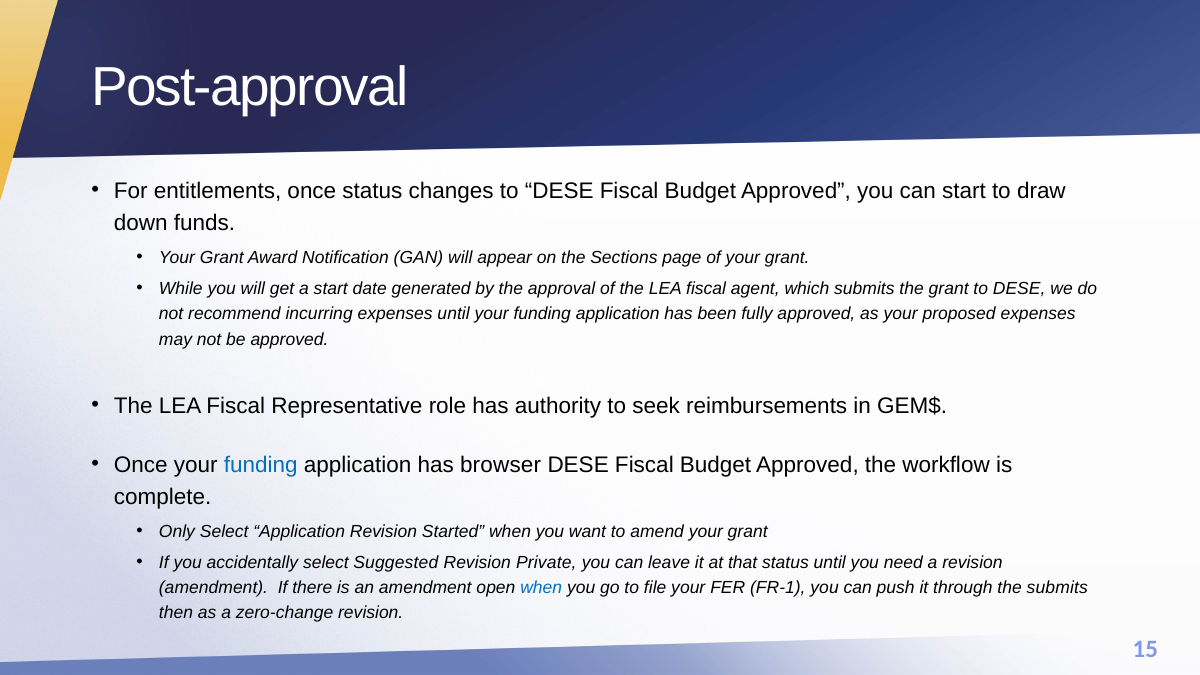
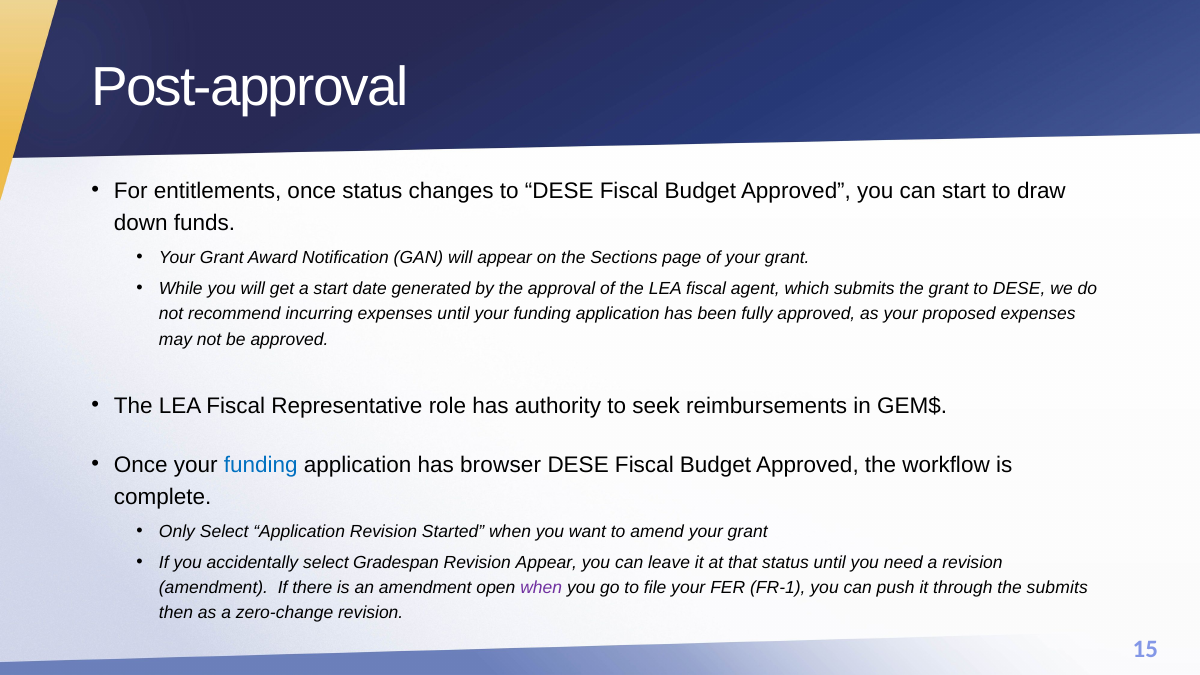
Suggested: Suggested -> Gradespan
Revision Private: Private -> Appear
when at (541, 588) colour: blue -> purple
